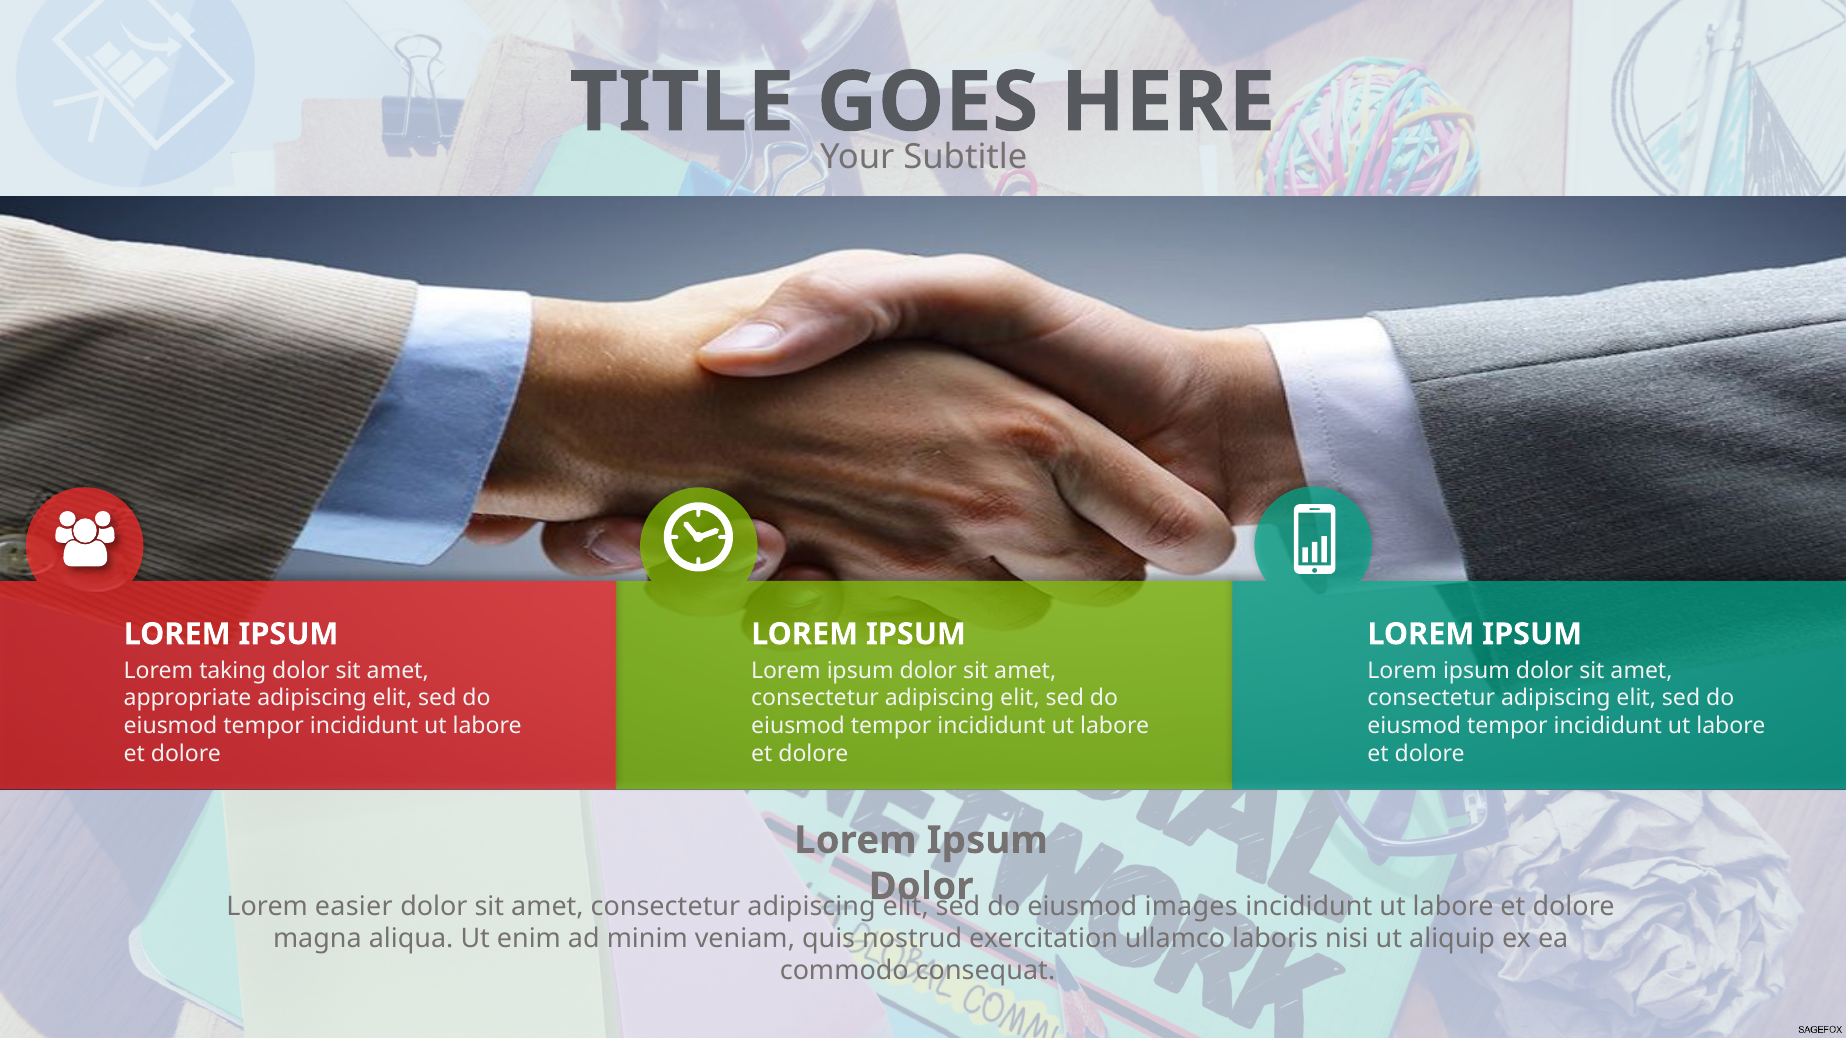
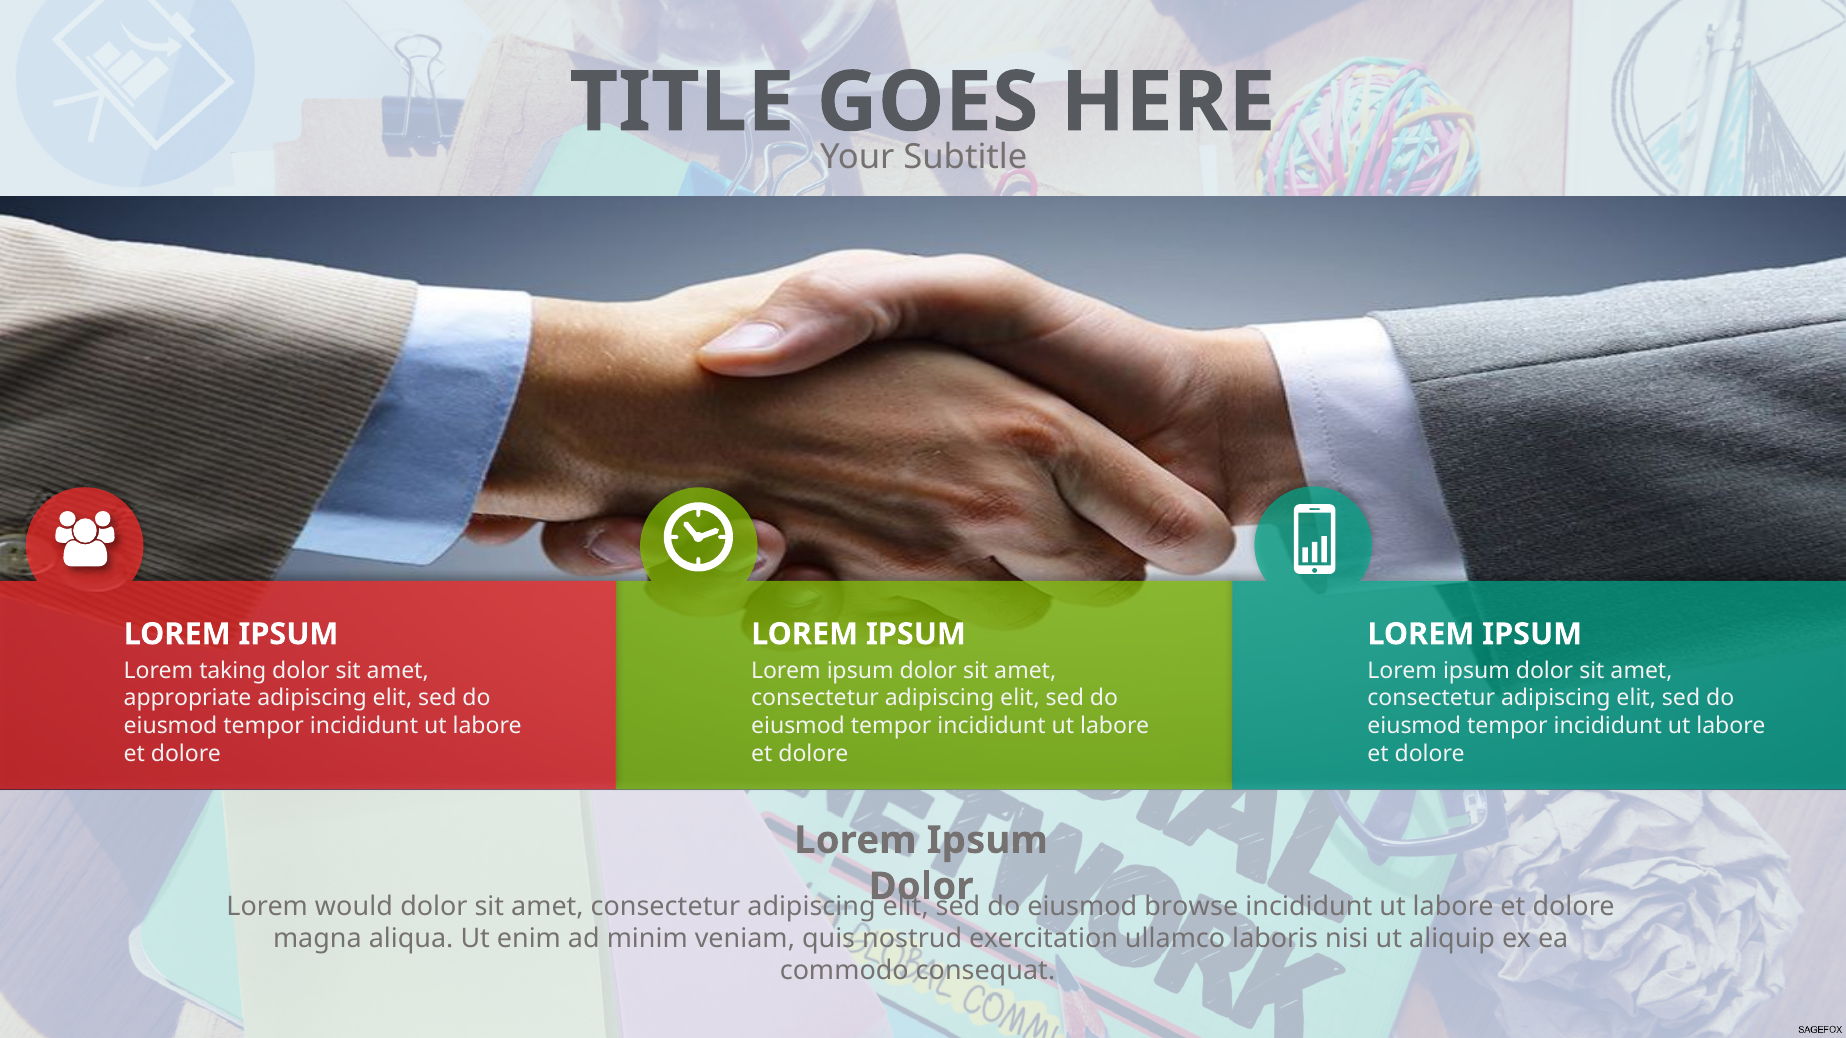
easier: easier -> would
images: images -> browse
